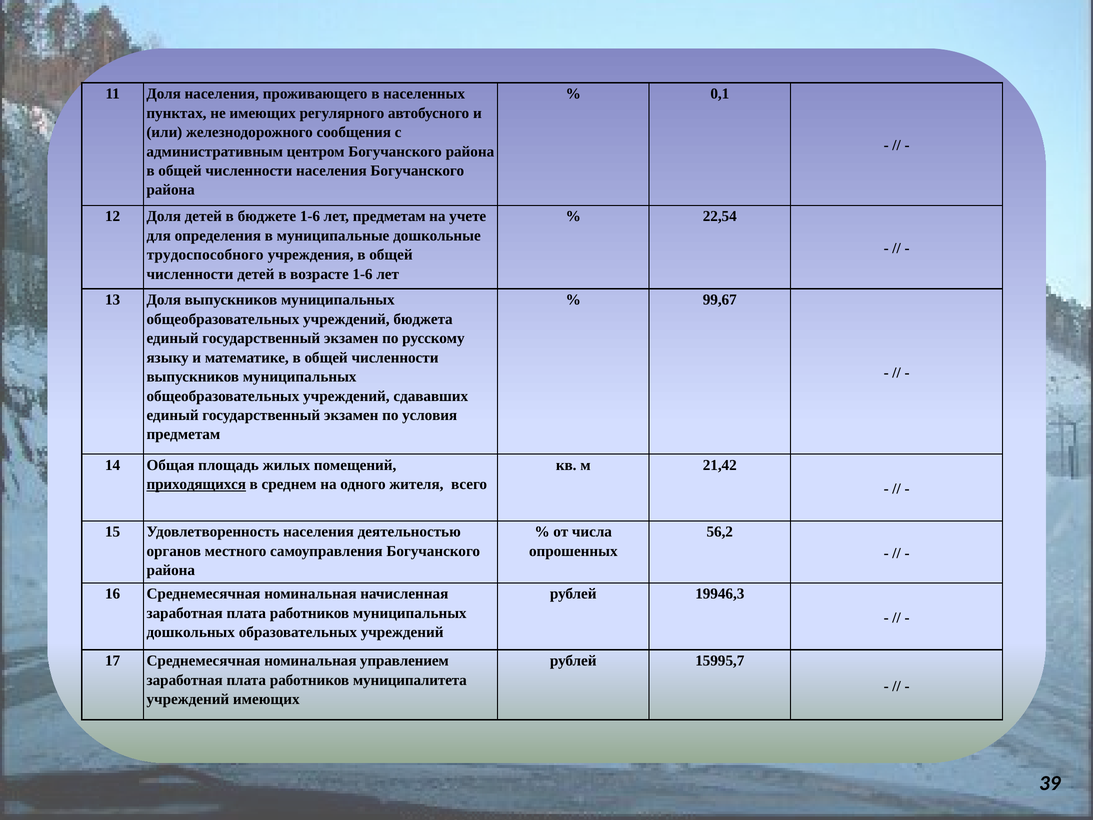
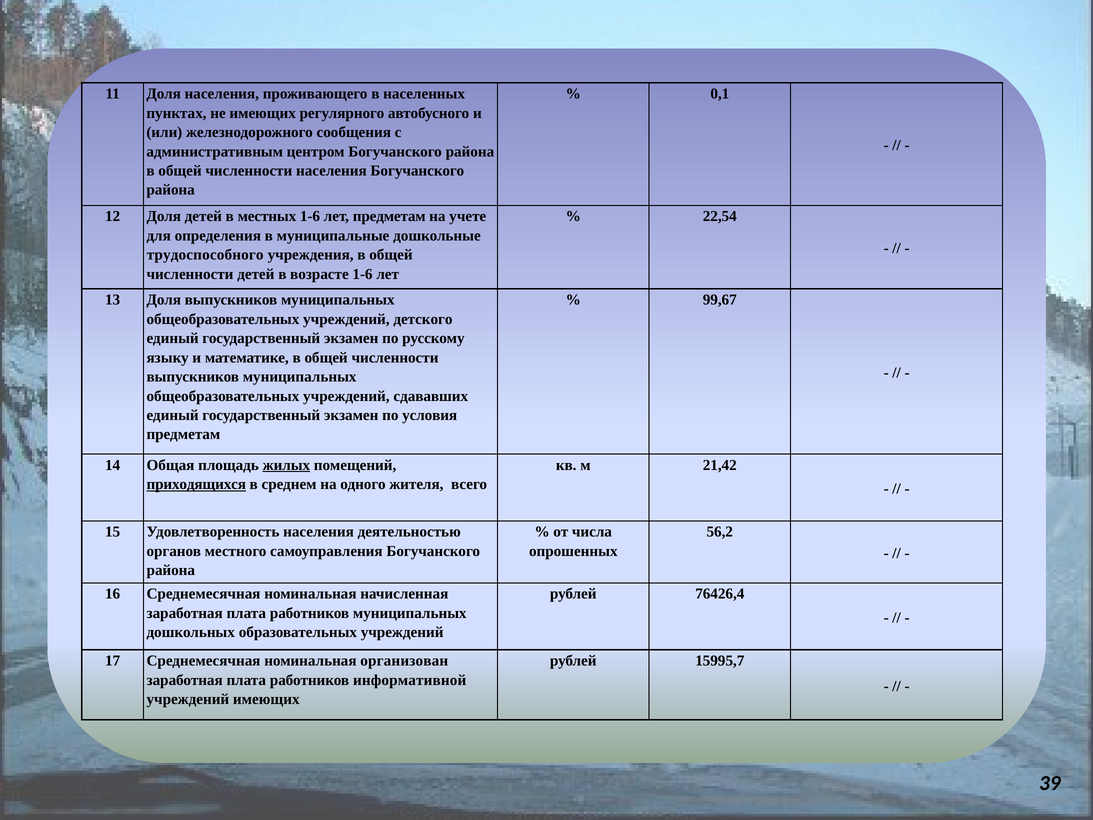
бюджете: бюджете -> местных
бюджета: бюджета -> детского
жилых underline: none -> present
19946,3: 19946,3 -> 76426,4
управлением: управлением -> организован
муниципалитета: муниципалитета -> информативной
